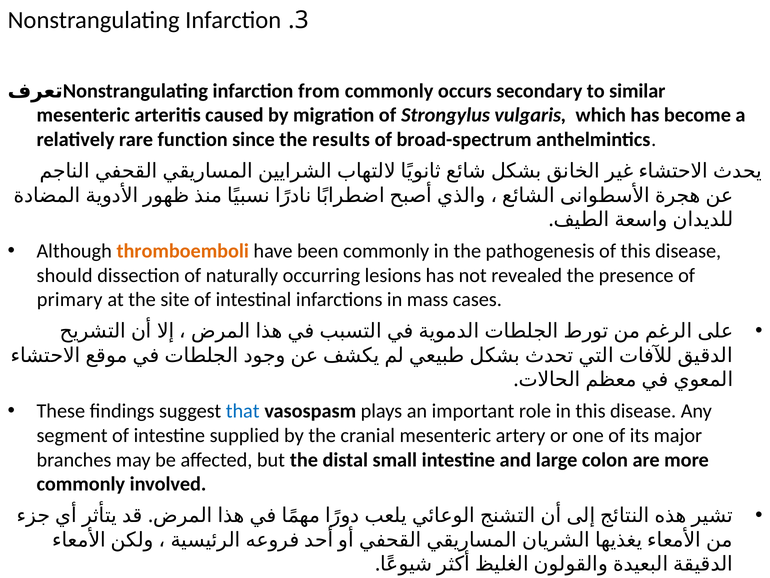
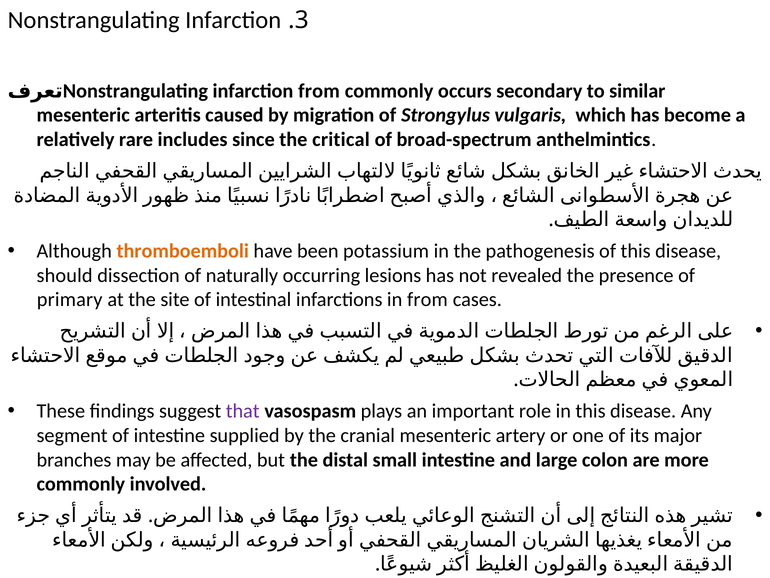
function: function -> includes
results: results -> critical
been commonly: commonly -> potassium
in mass: mass -> from
that colour: blue -> purple
